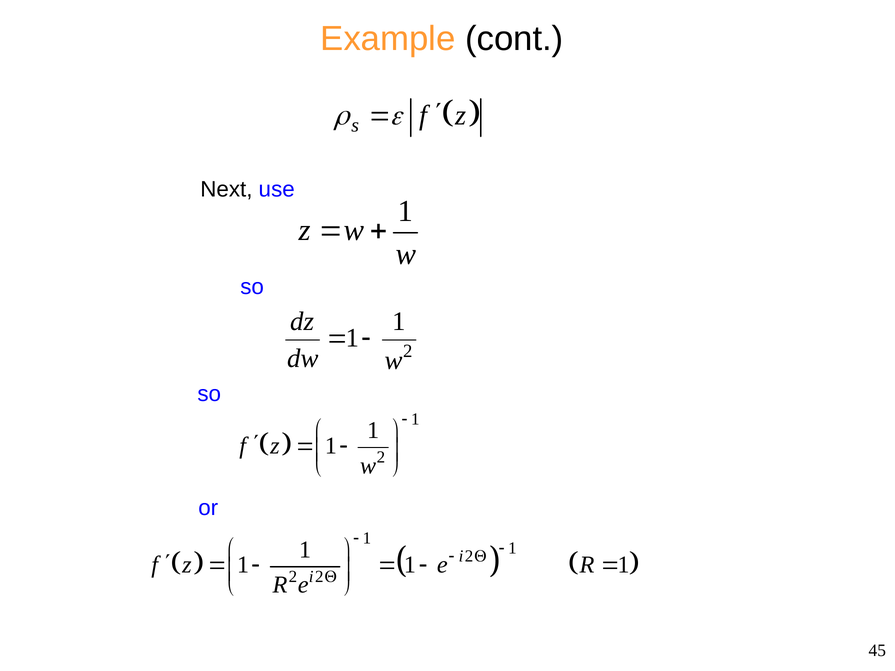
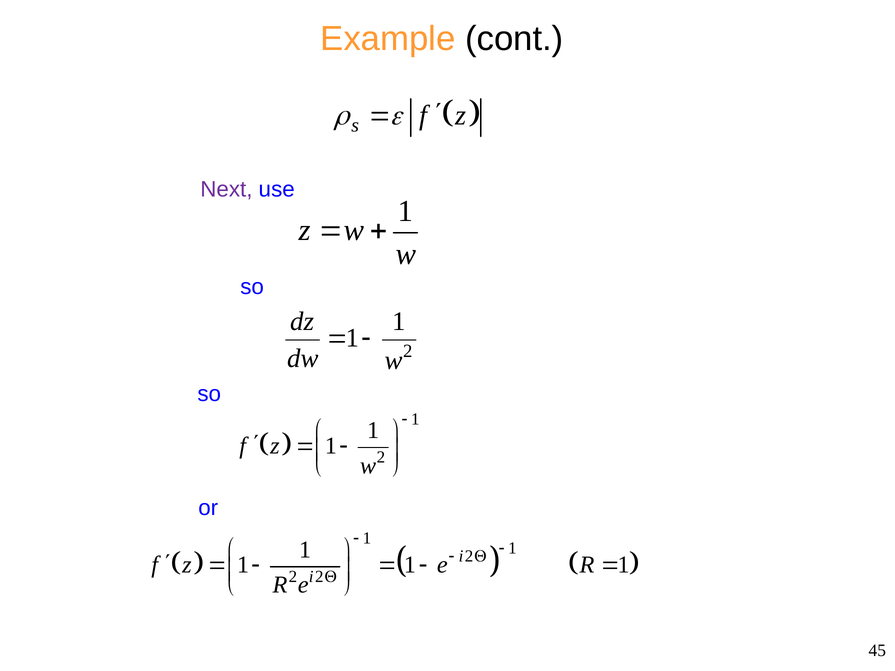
Next colour: black -> purple
